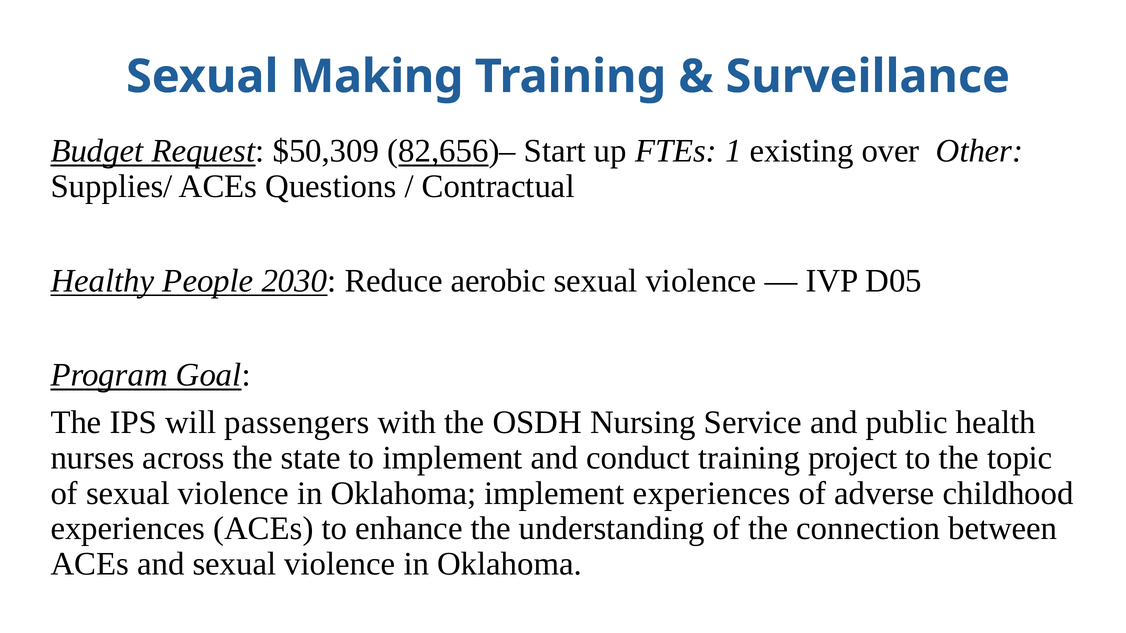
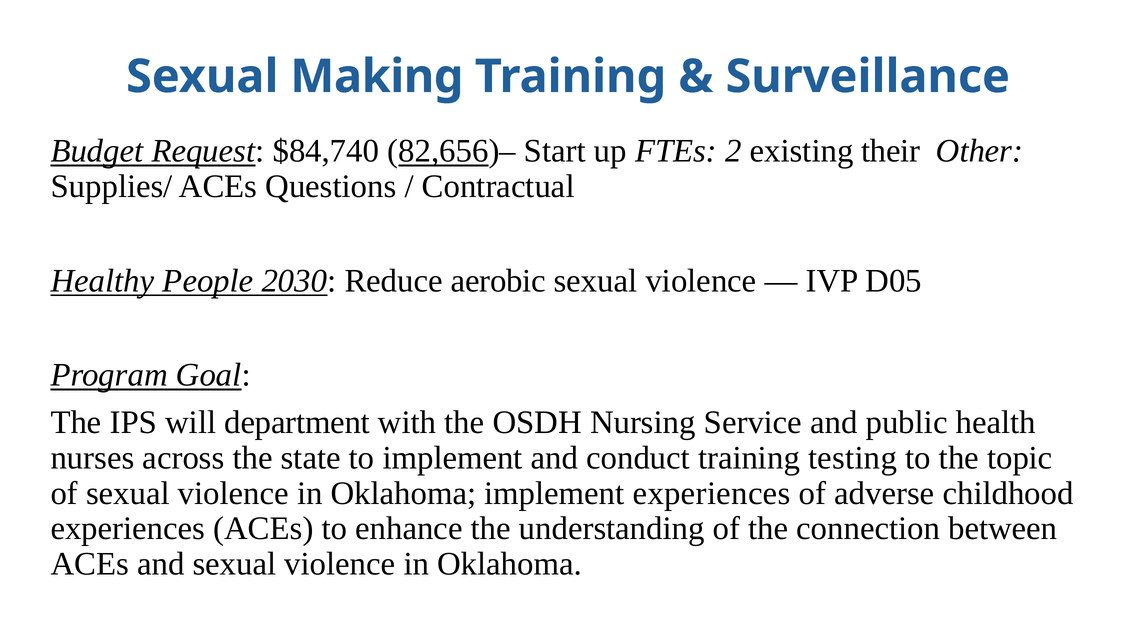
$50,309: $50,309 -> $84,740
1: 1 -> 2
over: over -> their
passengers: passengers -> department
project: project -> testing
